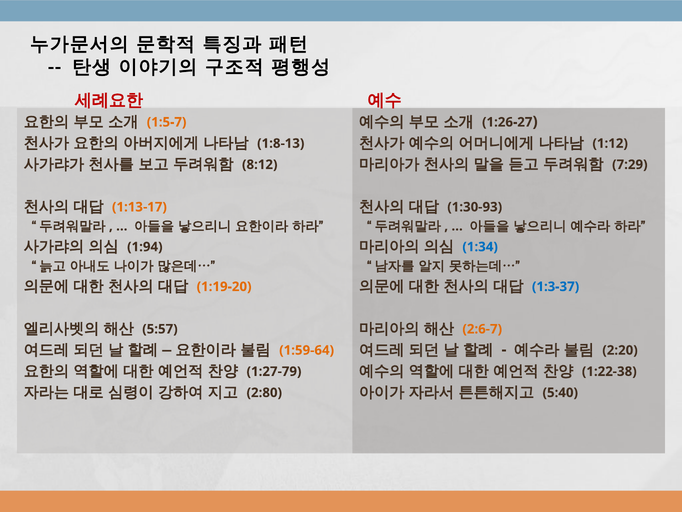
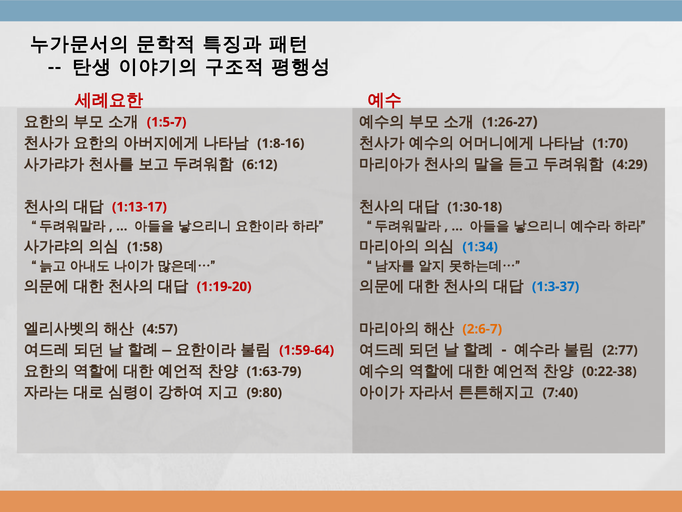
1:5-7 colour: orange -> red
1:8-13: 1:8-13 -> 1:8-16
1:12: 1:12 -> 1:70
8:12: 8:12 -> 6:12
7:29: 7:29 -> 4:29
1:13-17 colour: orange -> red
1:30-93: 1:30-93 -> 1:30-18
1:94: 1:94 -> 1:58
1:19-20 colour: orange -> red
5:57: 5:57 -> 4:57
1:59-64 colour: orange -> red
2:20: 2:20 -> 2:77
1:27-79: 1:27-79 -> 1:63-79
1:22-38: 1:22-38 -> 0:22-38
2:80: 2:80 -> 9:80
5:40: 5:40 -> 7:40
